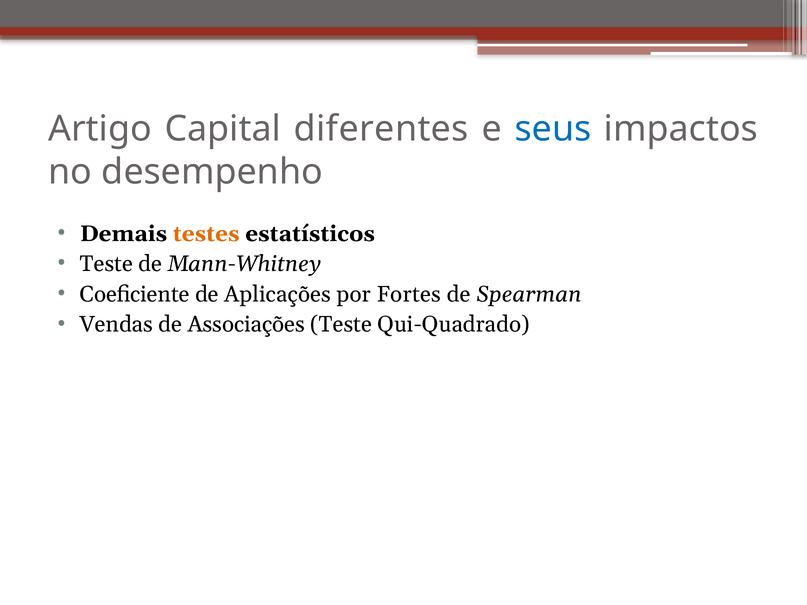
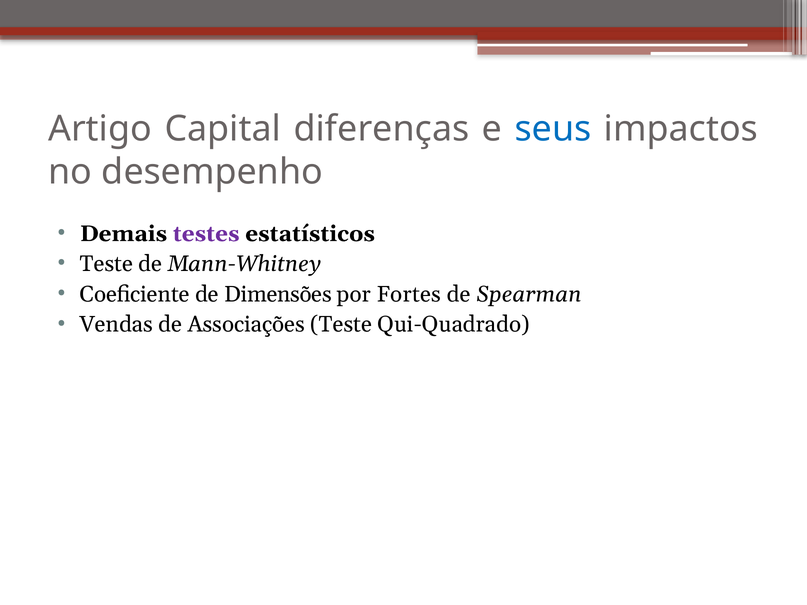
diferentes: diferentes -> diferenças
testes colour: orange -> purple
Aplicações: Aplicações -> Dimensões
